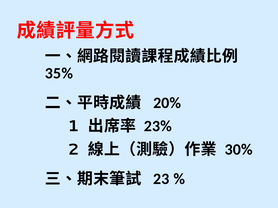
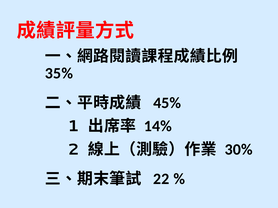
20%: 20% -> 45%
23%: 23% -> 14%
23: 23 -> 22
